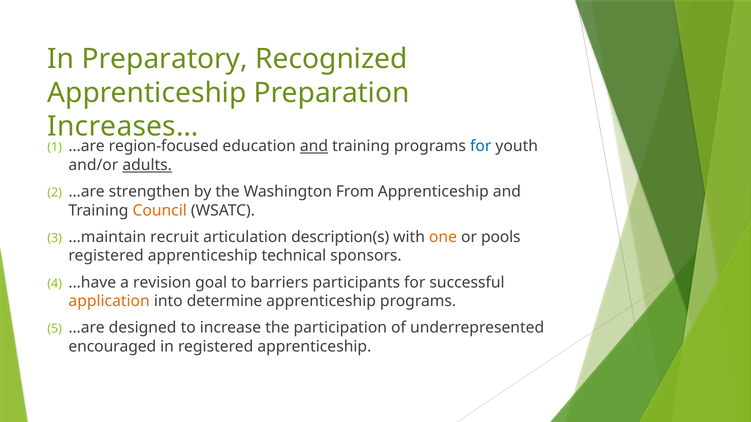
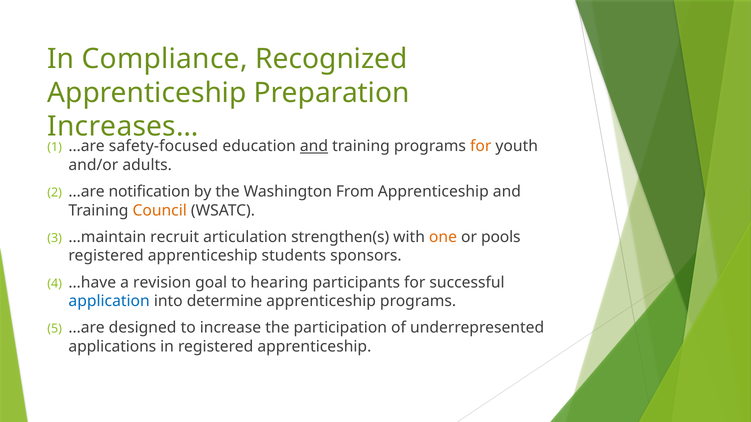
Preparatory: Preparatory -> Compliance
region-focused: region-focused -> safety-focused
for at (481, 146) colour: blue -> orange
adults underline: present -> none
strengthen: strengthen -> notification
description(s: description(s -> strengthen(s
technical: technical -> students
barriers: barriers -> hearing
application colour: orange -> blue
encouraged: encouraged -> applications
